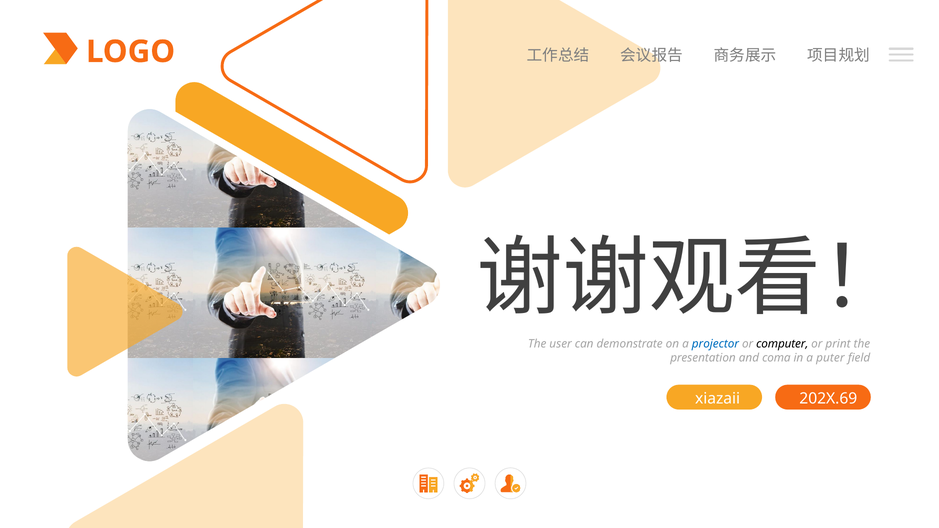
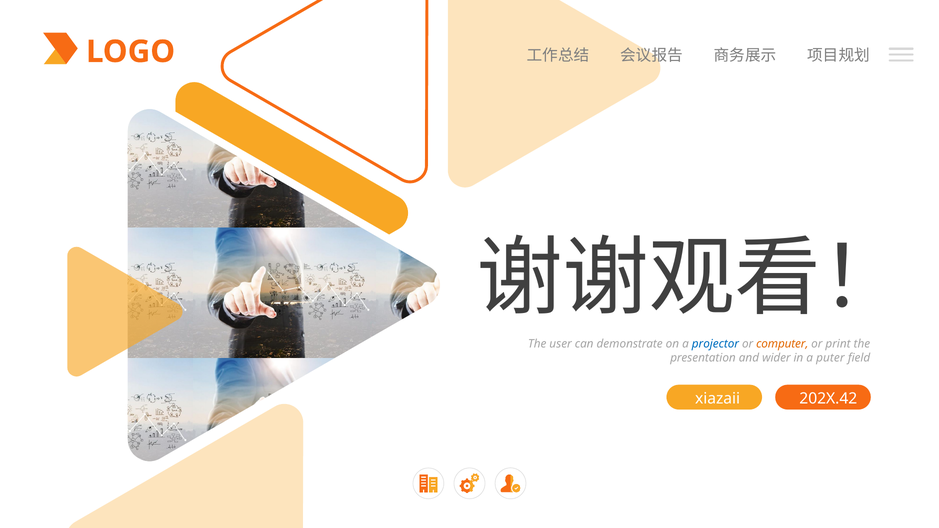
computer colour: black -> orange
coma: coma -> wider
202X.69: 202X.69 -> 202X.42
